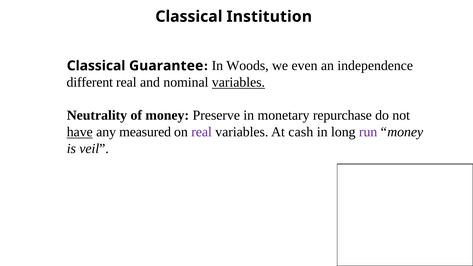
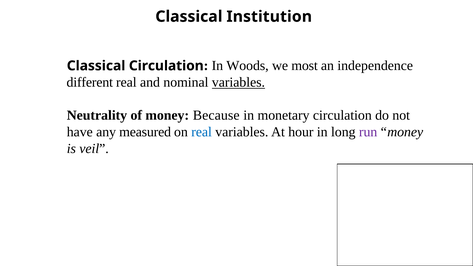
Classical Guarantee: Guarantee -> Circulation
even: even -> most
Preserve: Preserve -> Because
monetary repurchase: repurchase -> circulation
have underline: present -> none
real at (202, 132) colour: purple -> blue
cash: cash -> hour
